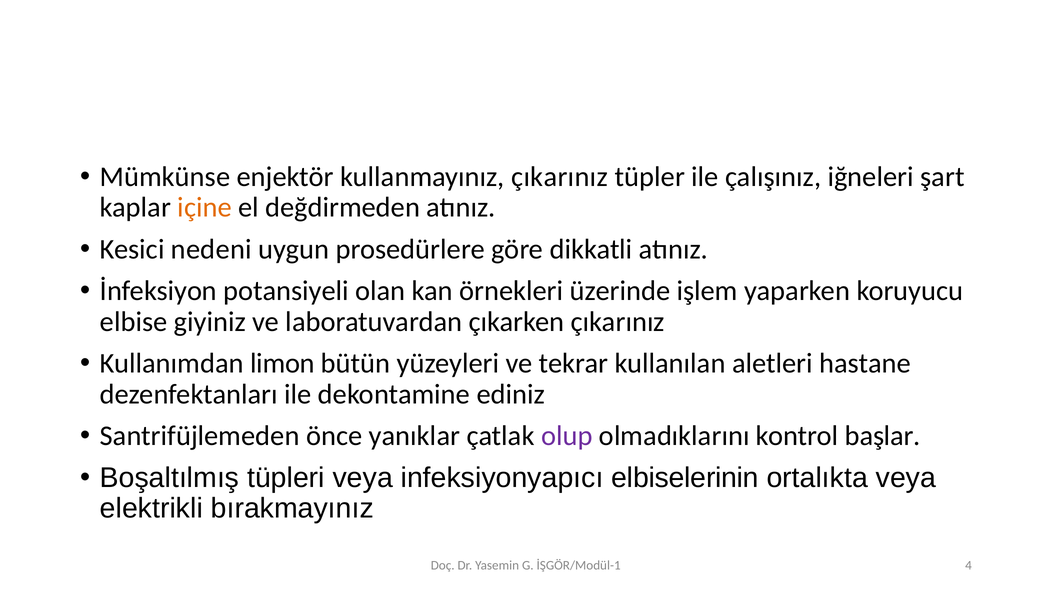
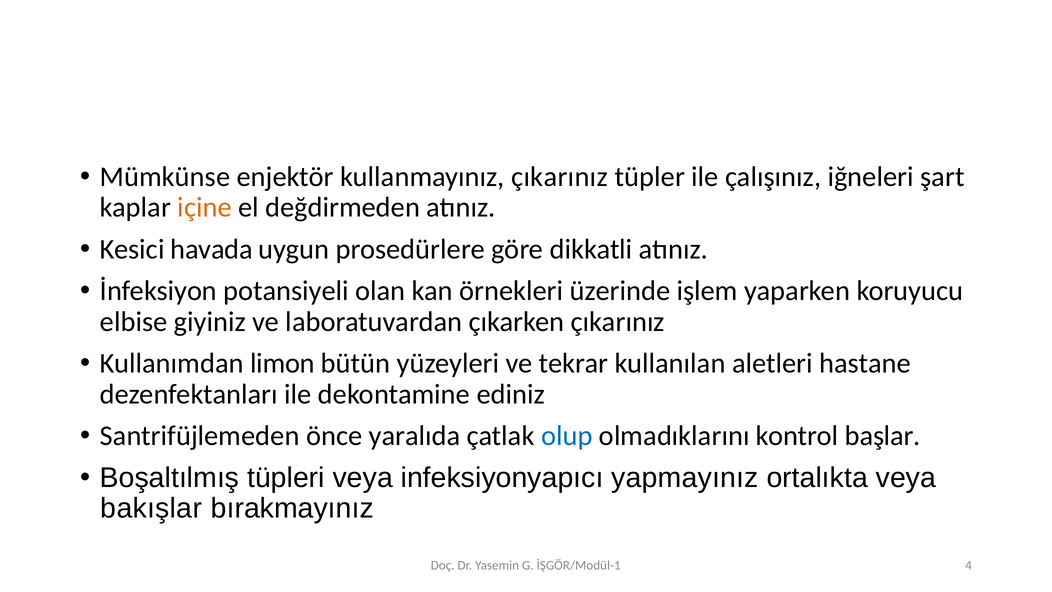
nedeni: nedeni -> havada
yanıklar: yanıklar -> yaralıda
olup colour: purple -> blue
elbiselerinin: elbiselerinin -> yapmayınız
elektrikli: elektrikli -> bakışlar
